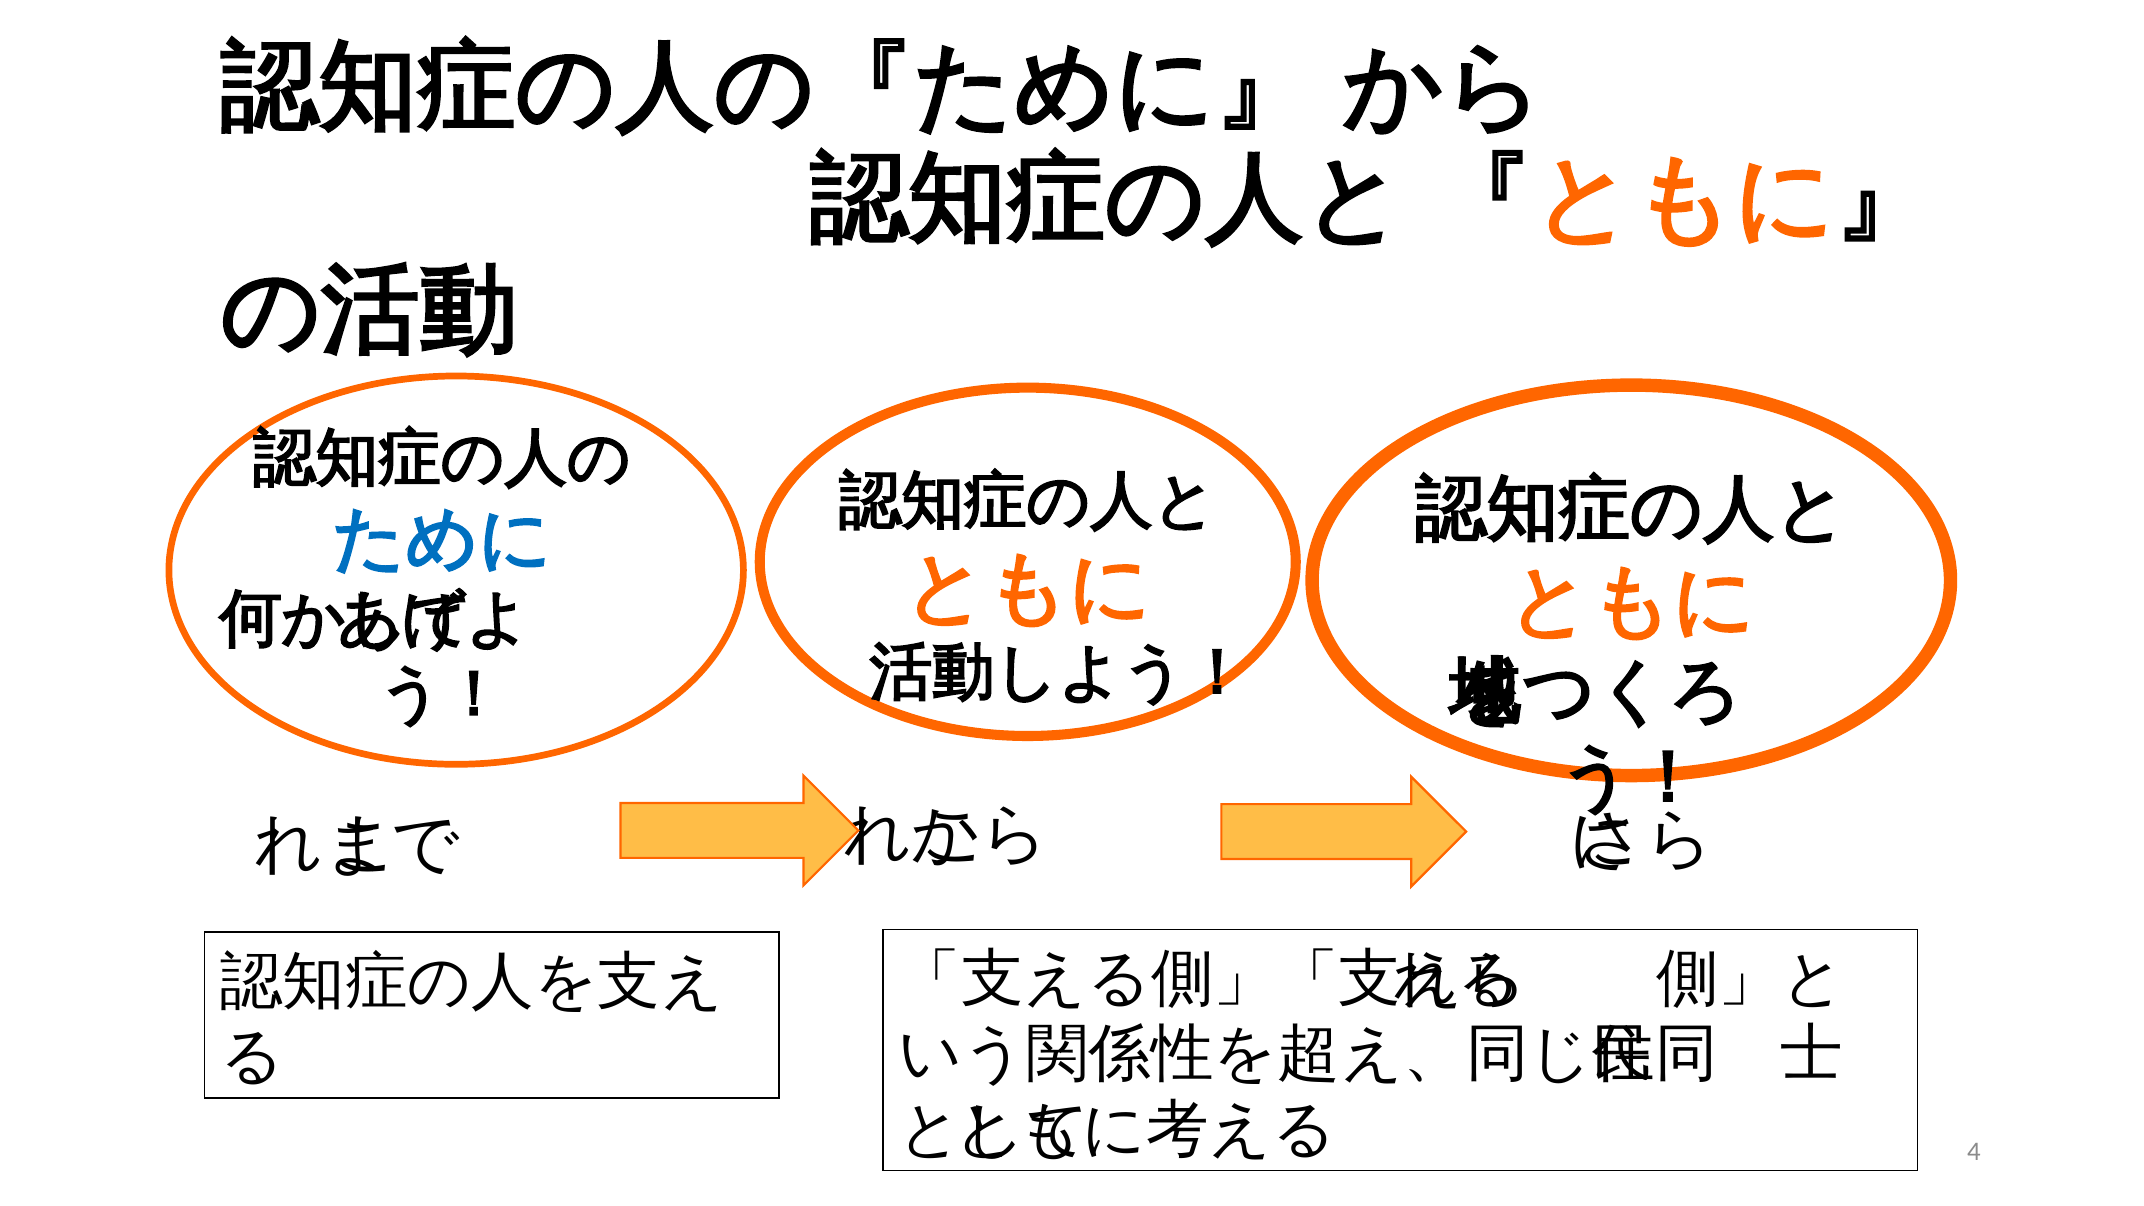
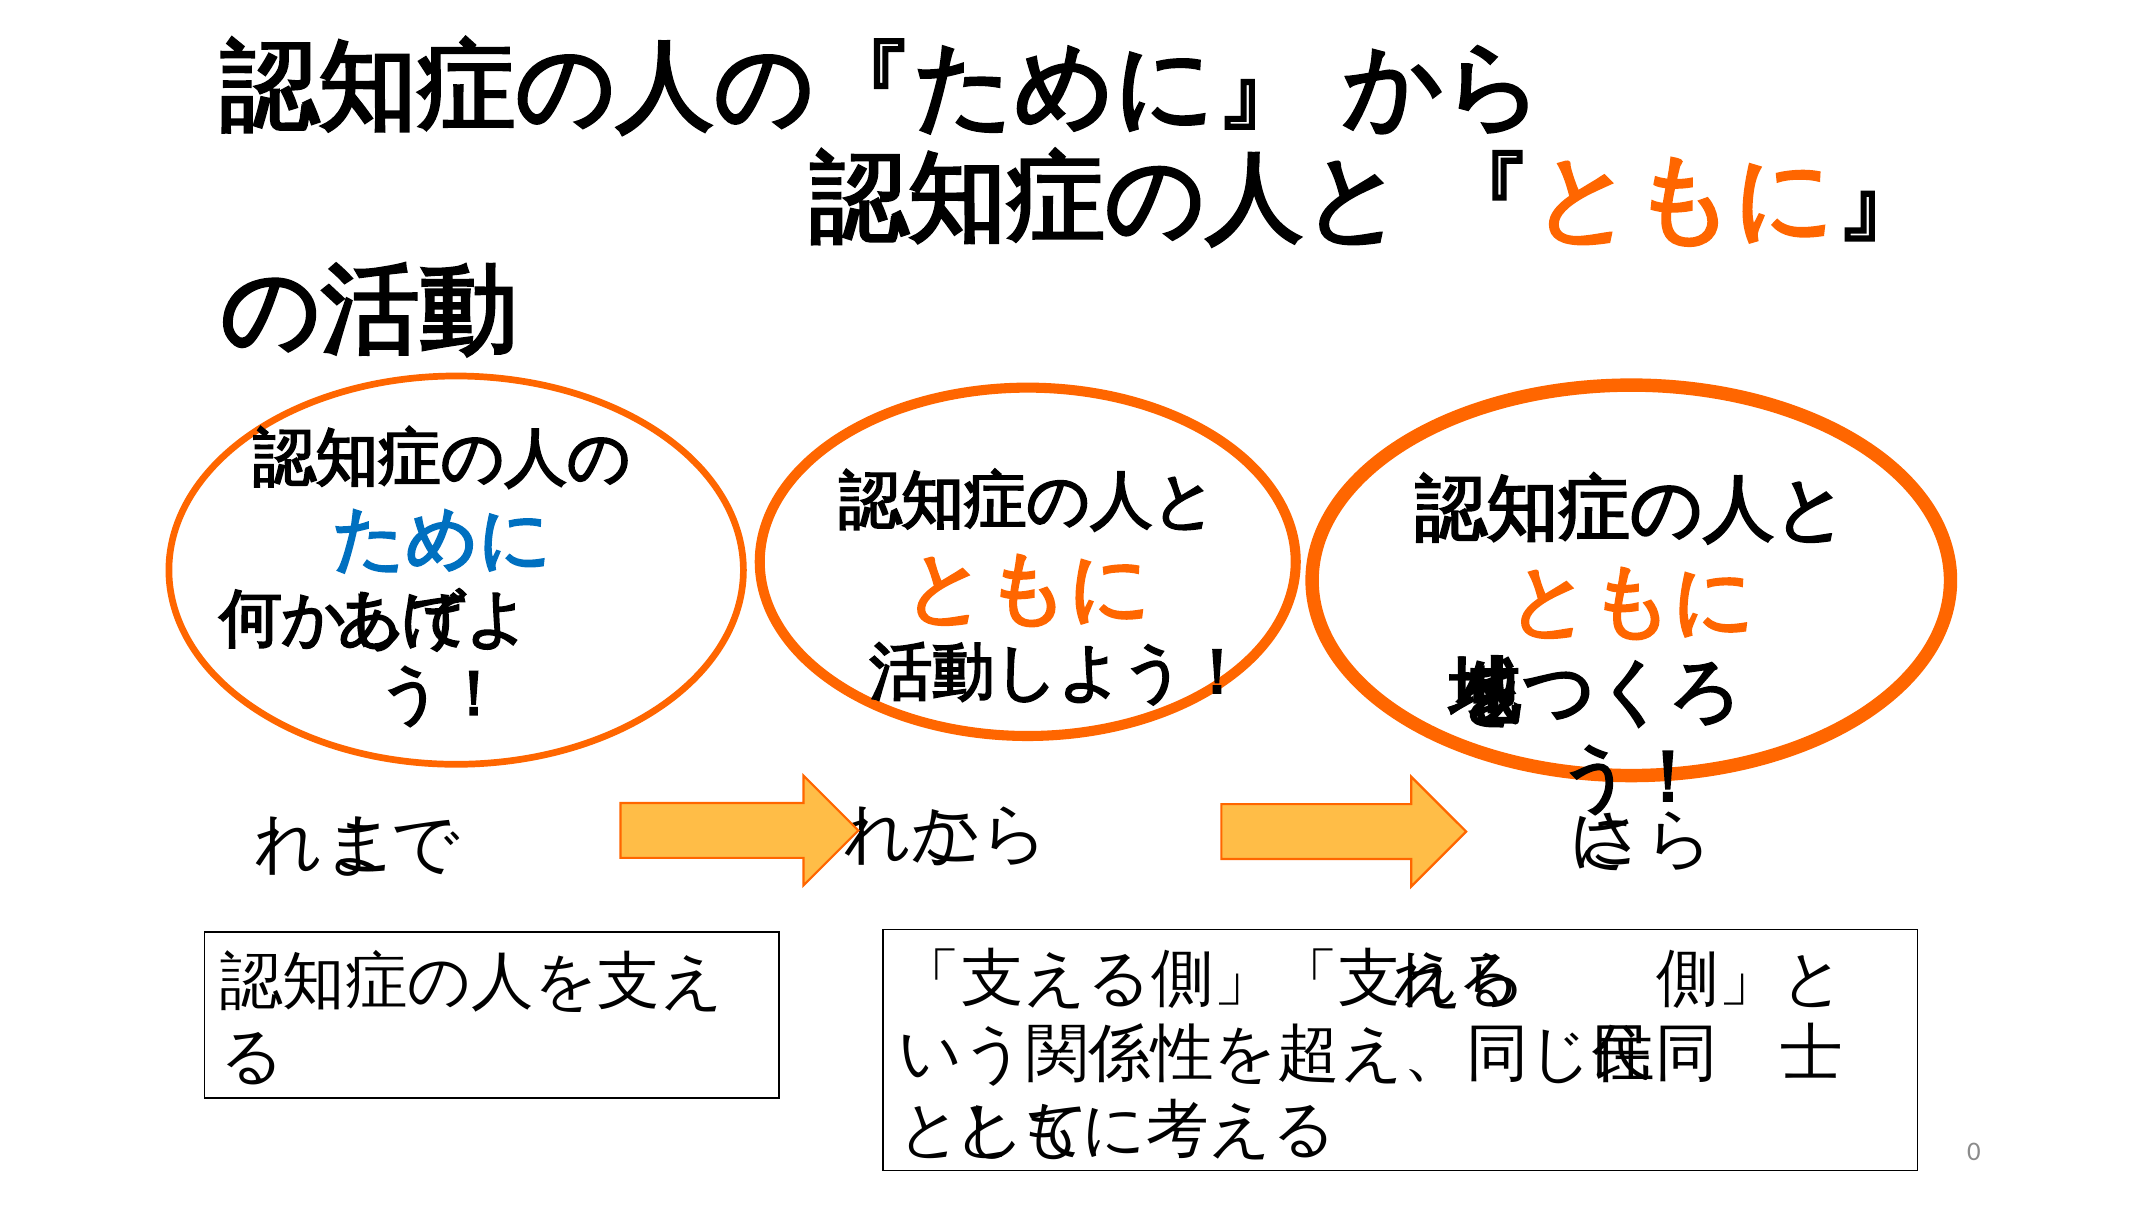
4: 4 -> 0
